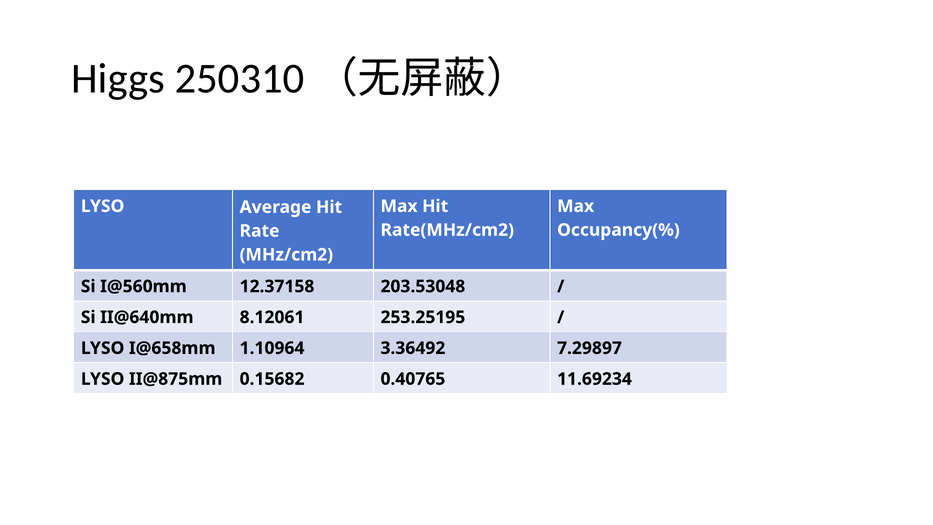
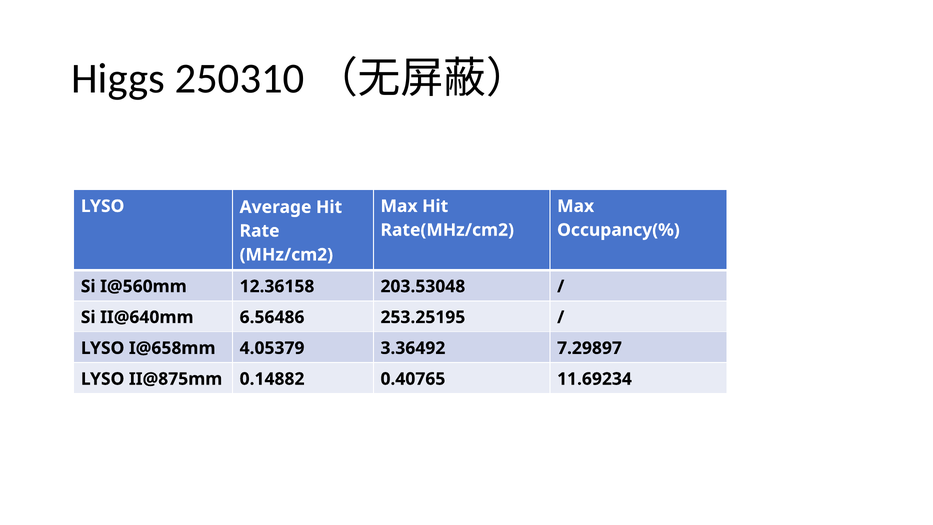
12.37158: 12.37158 -> 12.36158
8.12061: 8.12061 -> 6.56486
1.10964: 1.10964 -> 4.05379
0.15682: 0.15682 -> 0.14882
